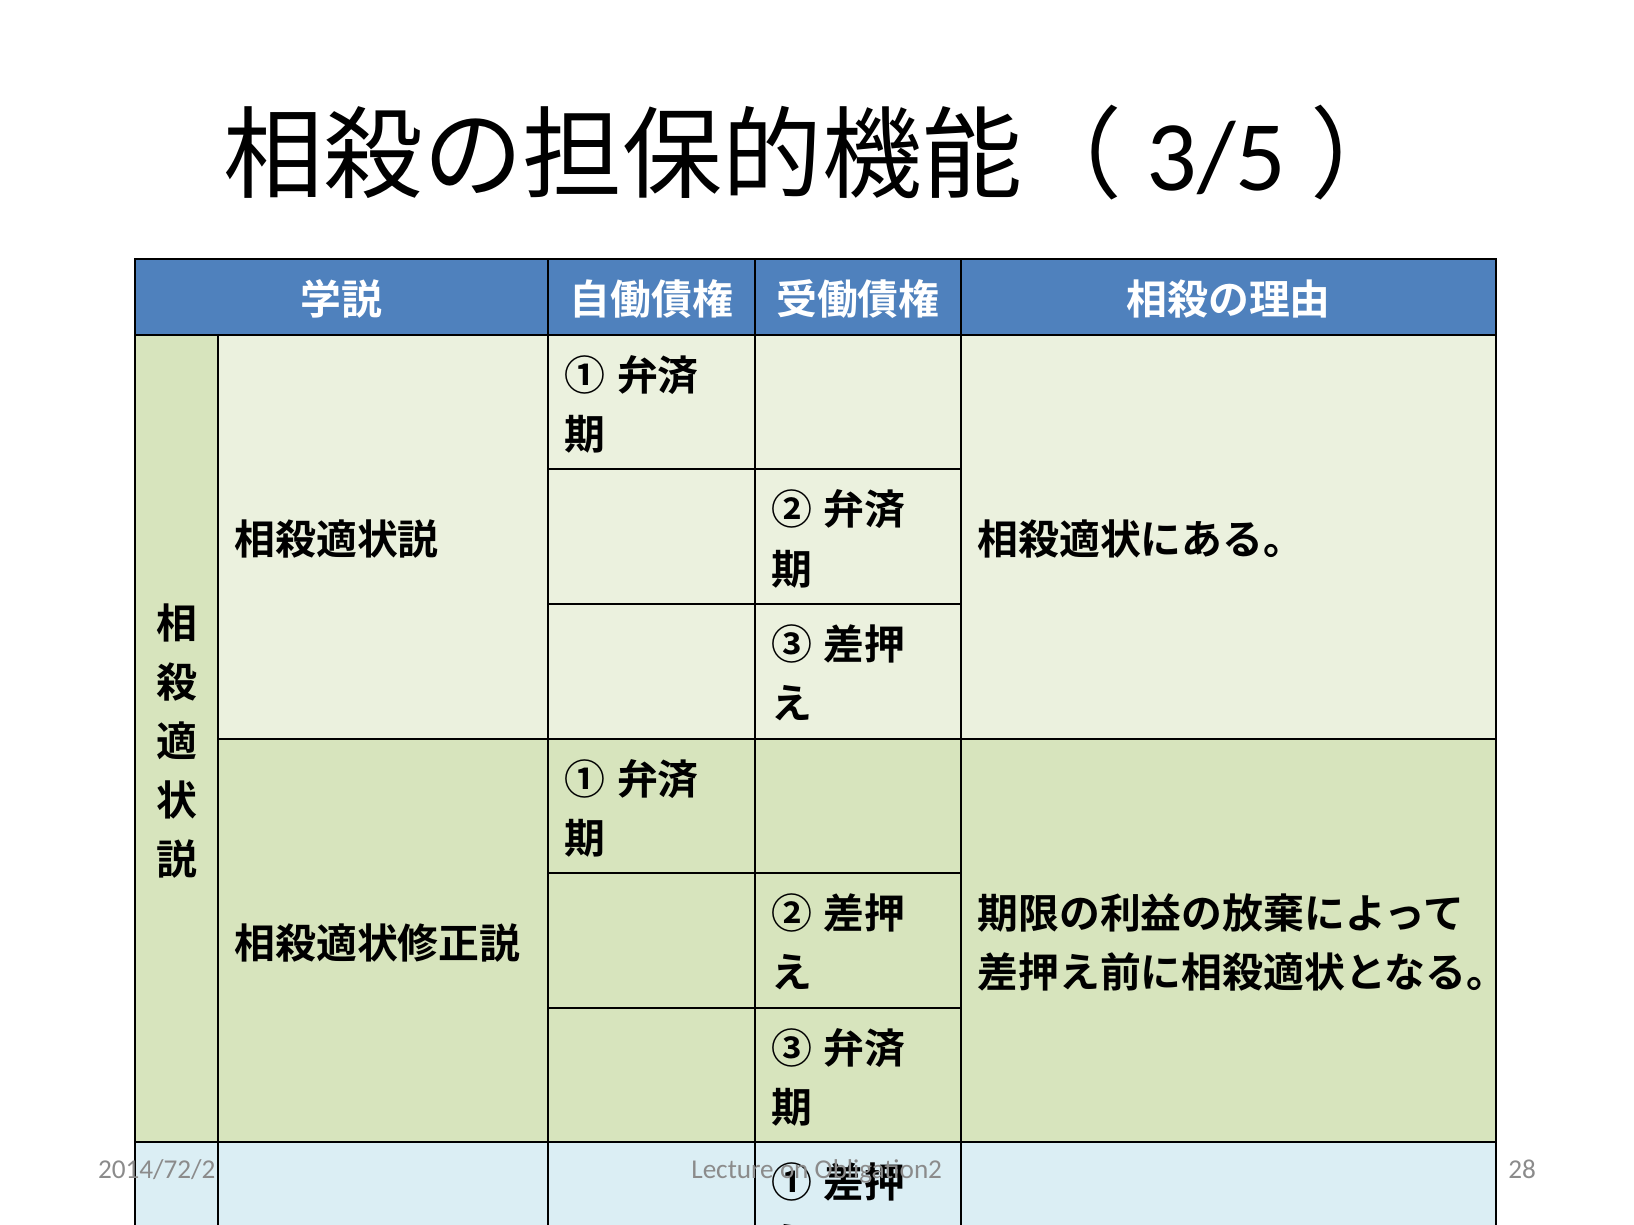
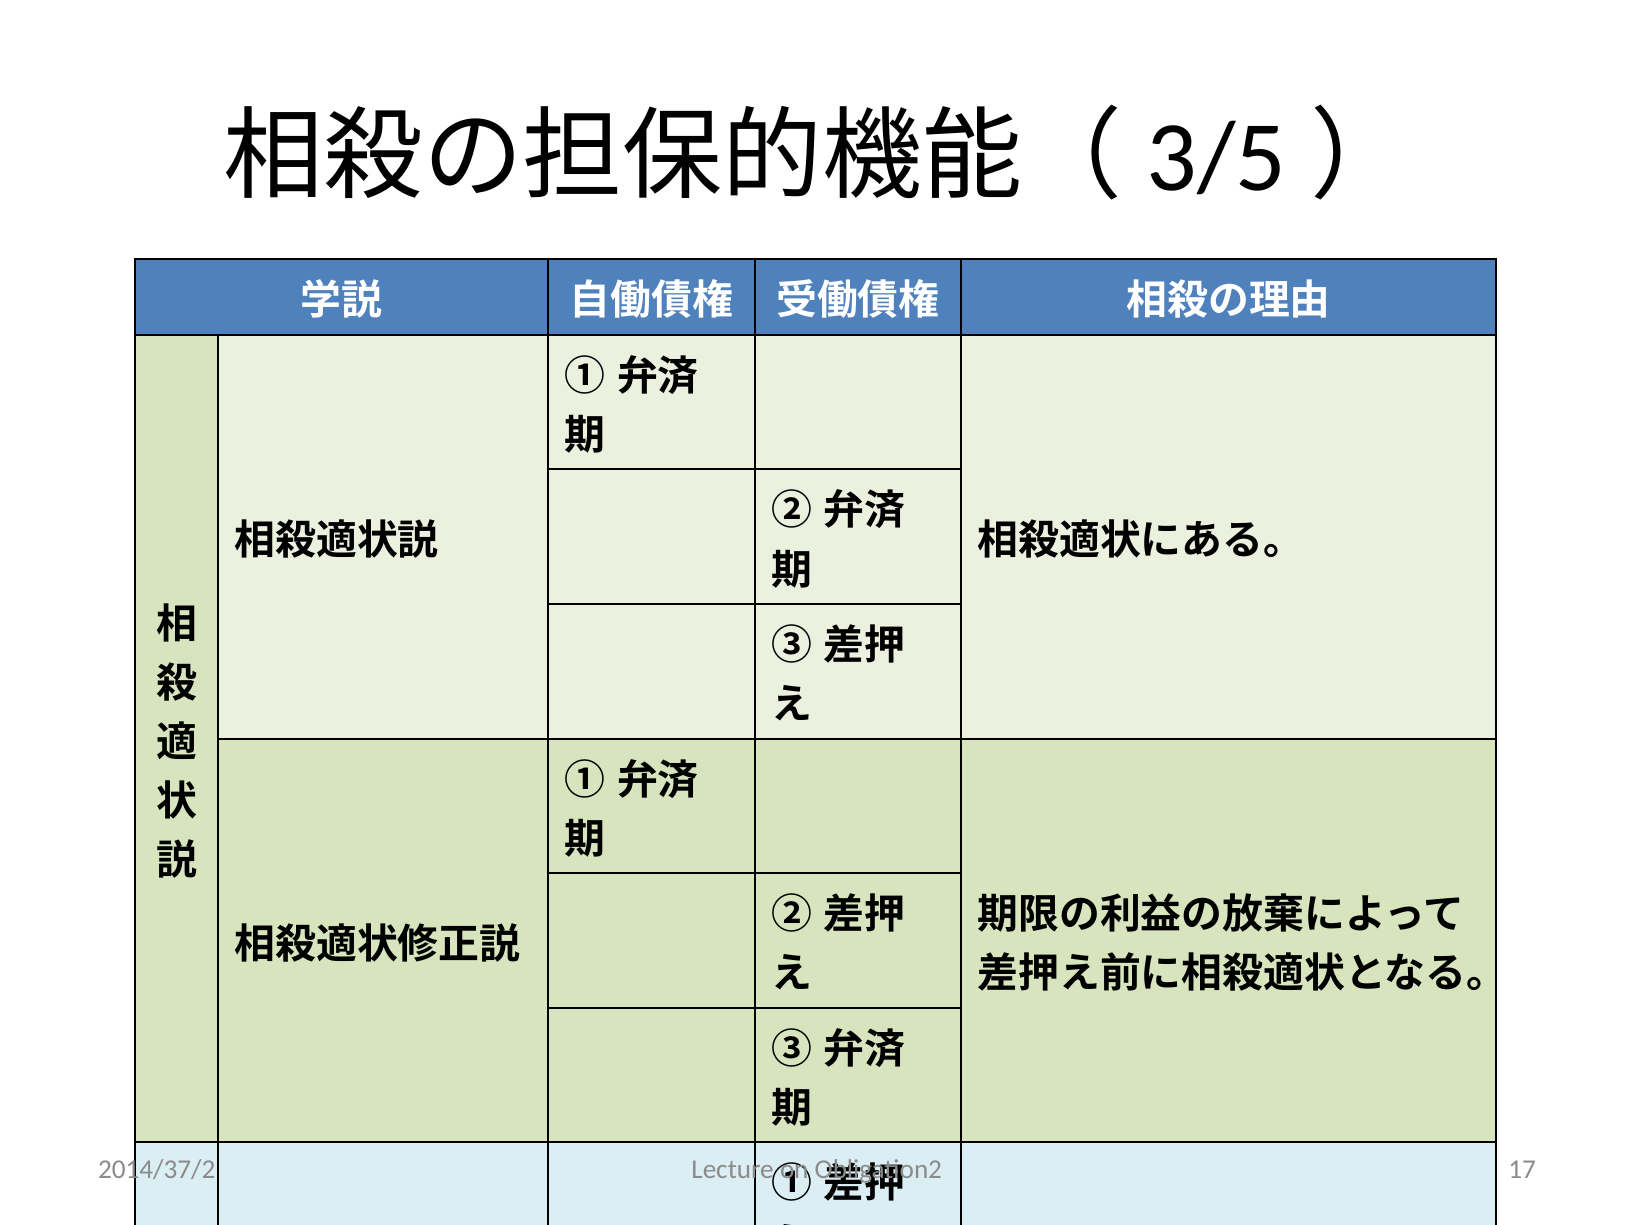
2014/72/2: 2014/72/2 -> 2014/37/2
28: 28 -> 17
